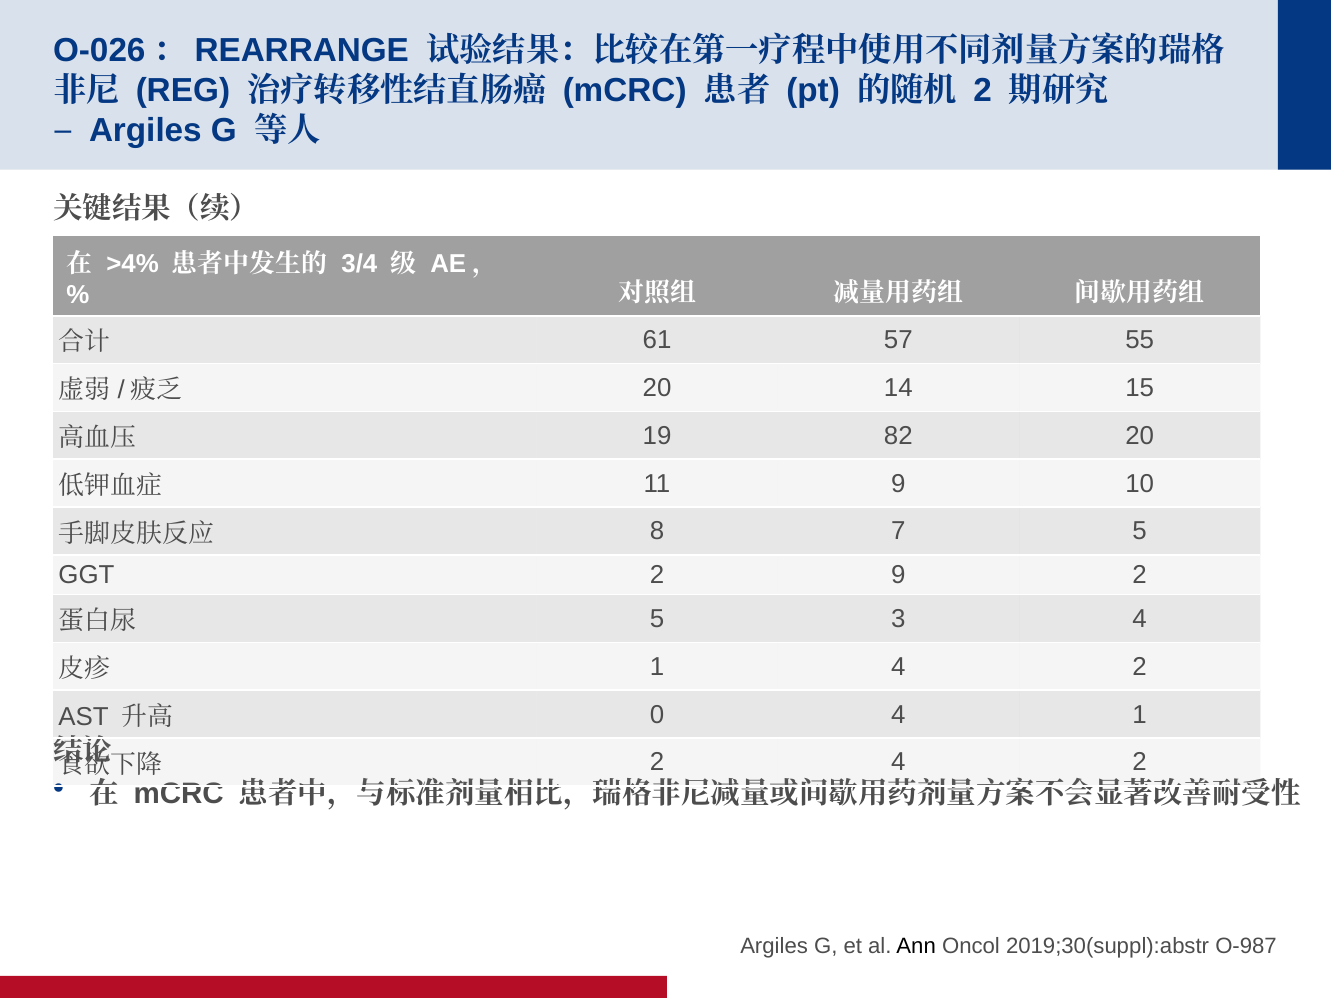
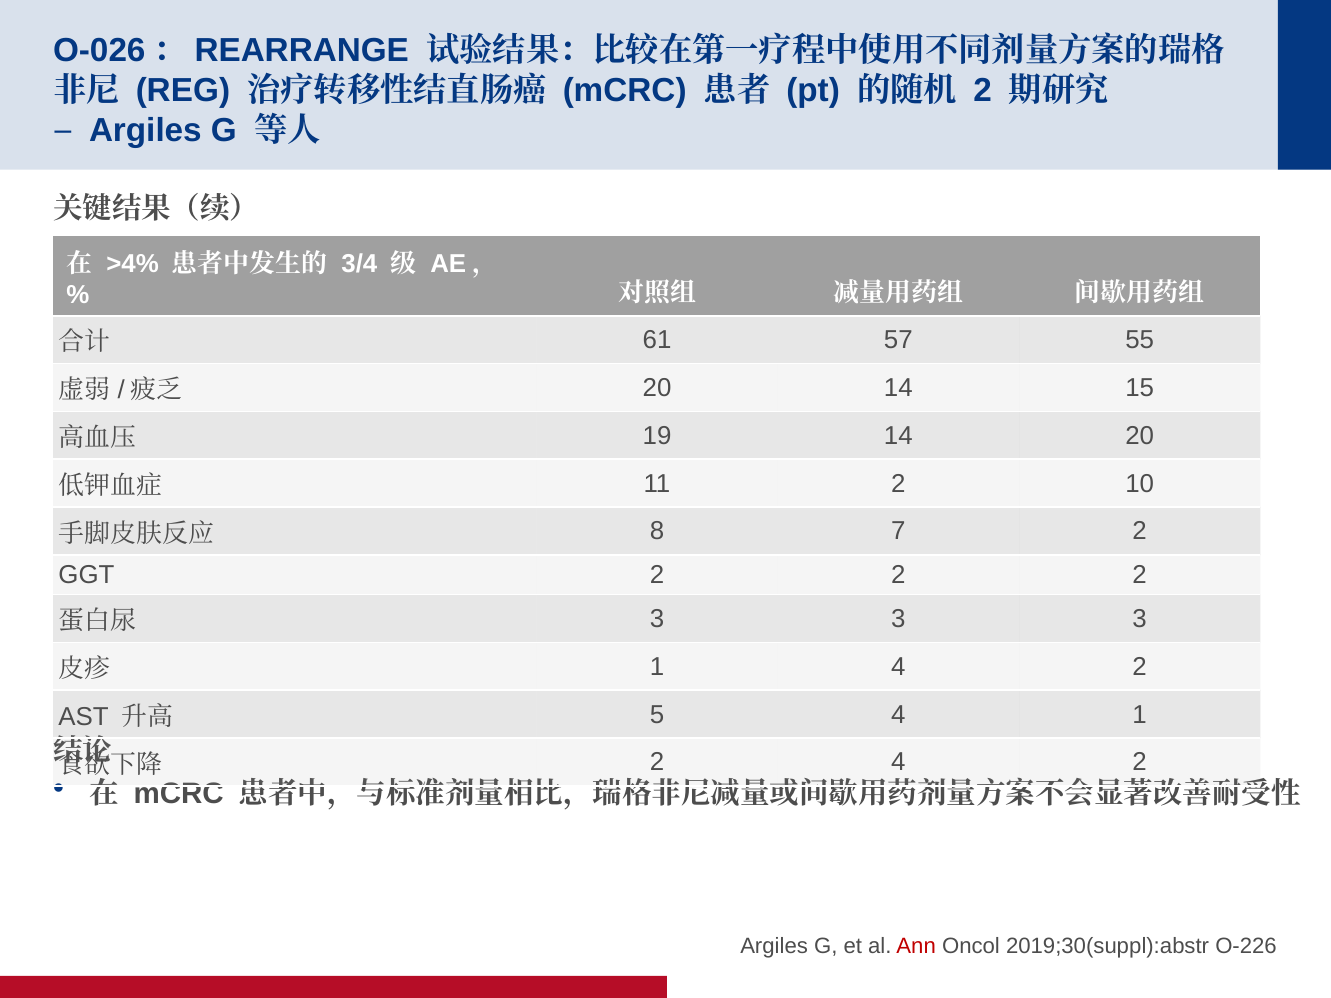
19 82: 82 -> 14
11 9: 9 -> 2
7 5: 5 -> 2
GGT 2 9: 9 -> 2
5 at (657, 619): 5 -> 3
4 at (1140, 619): 4 -> 3
0: 0 -> 5
Ann colour: black -> red
O-987: O-987 -> O-226
